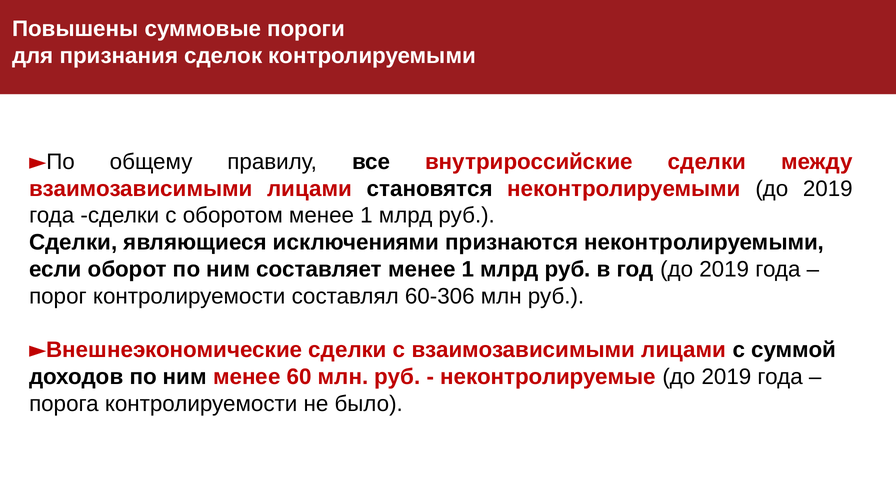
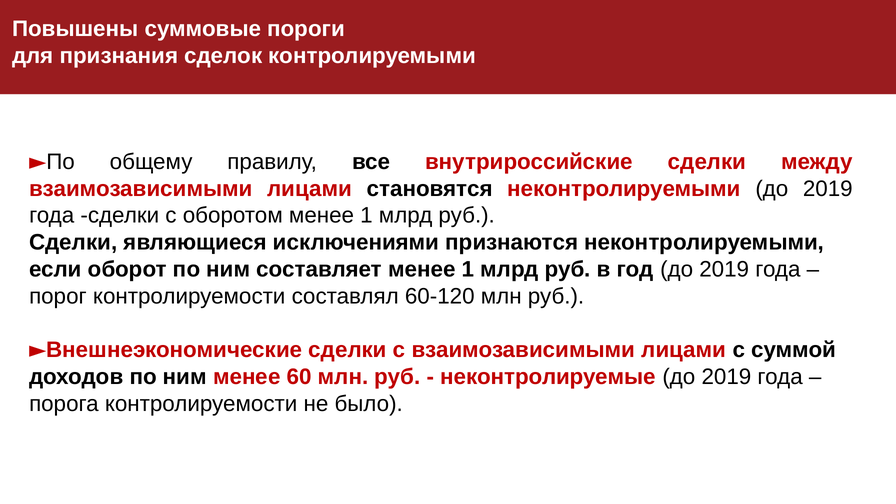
60-306: 60-306 -> 60-120
